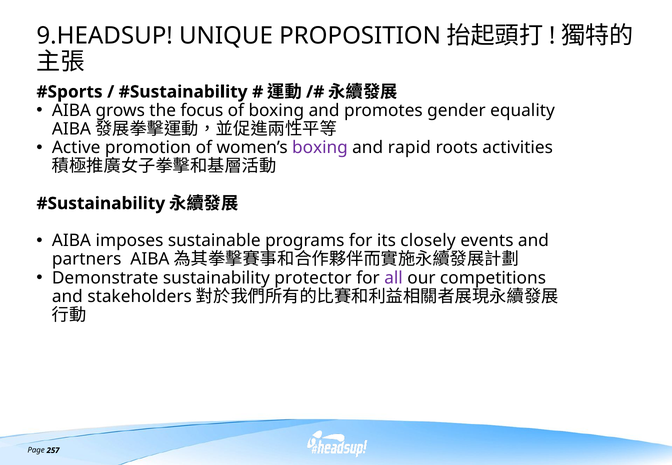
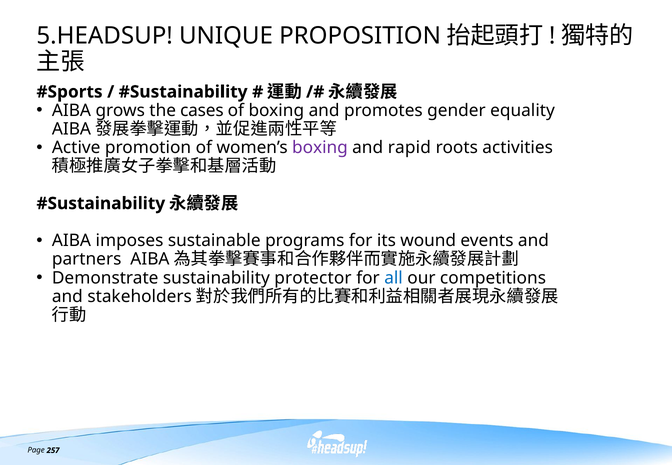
9.HEADSUP: 9.HEADSUP -> 5.HEADSUP
focus: focus -> cases
closely: closely -> wound
all colour: purple -> blue
